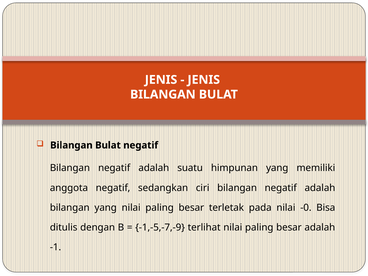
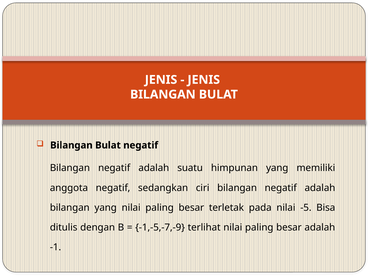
-0: -0 -> -5
